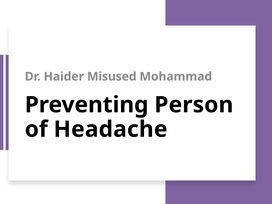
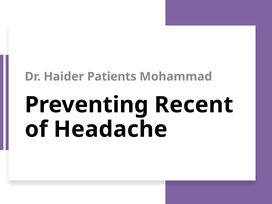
Misused: Misused -> Patients
Person: Person -> Recent
